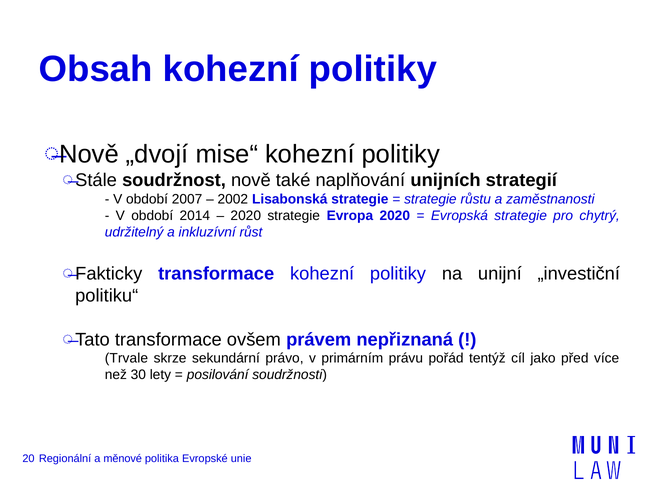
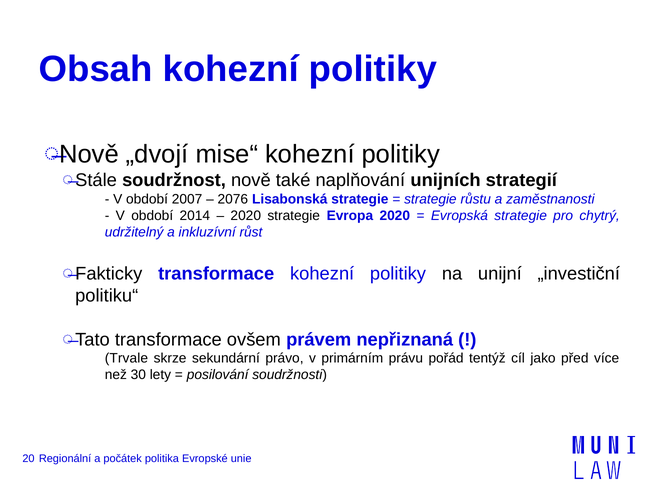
2002: 2002 -> 2076
měnové: měnové -> počátek
